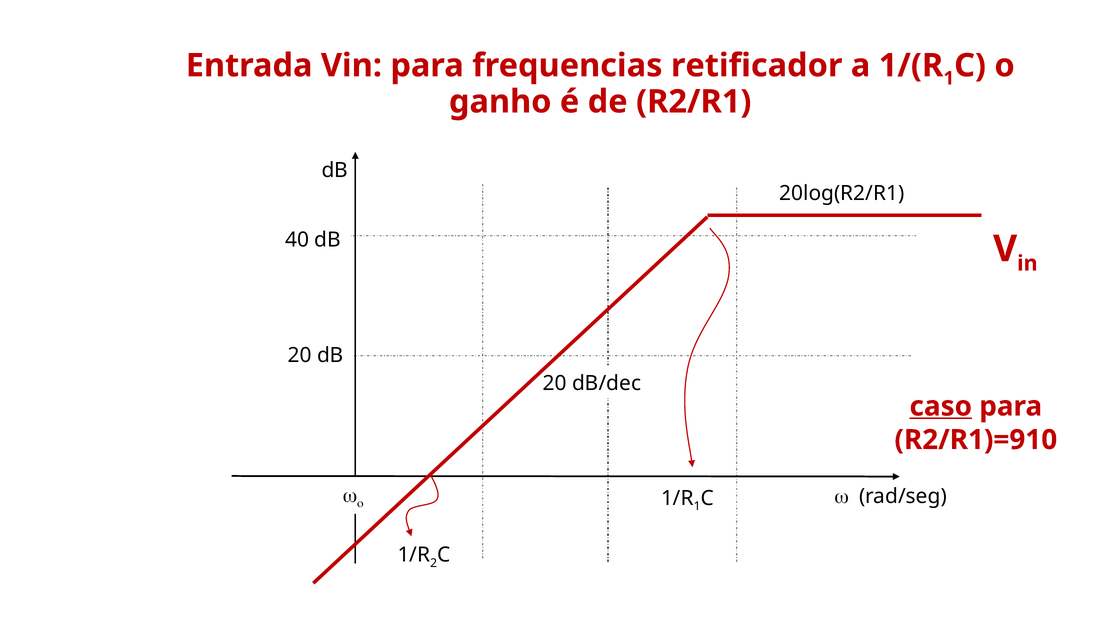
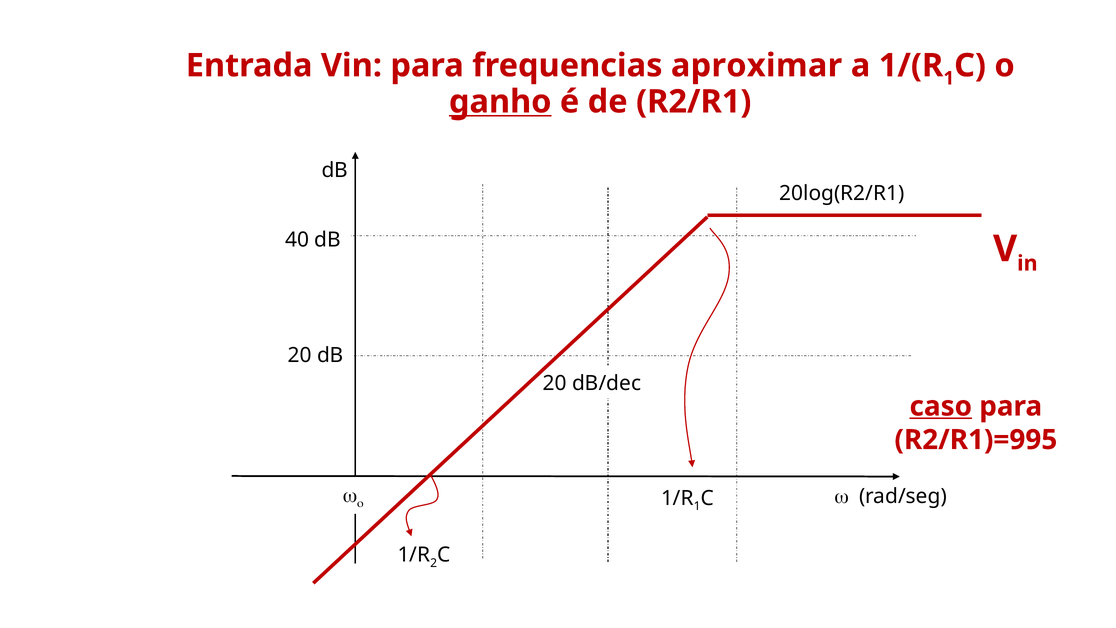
retificador: retificador -> aproximar
ganho underline: none -> present
R2/R1)=910: R2/R1)=910 -> R2/R1)=995
